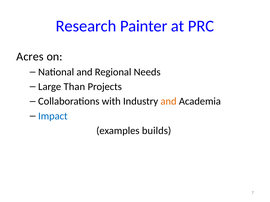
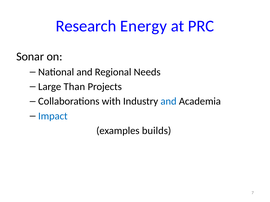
Painter: Painter -> Energy
Acres: Acres -> Sonar
and at (169, 102) colour: orange -> blue
